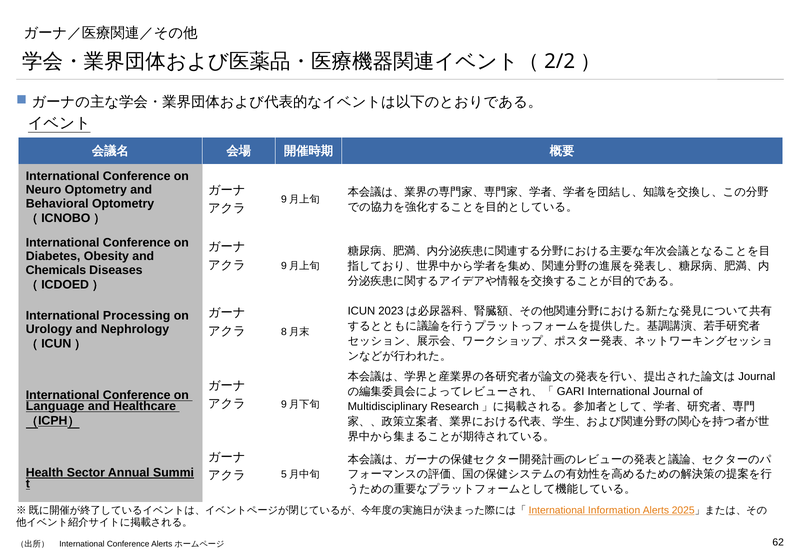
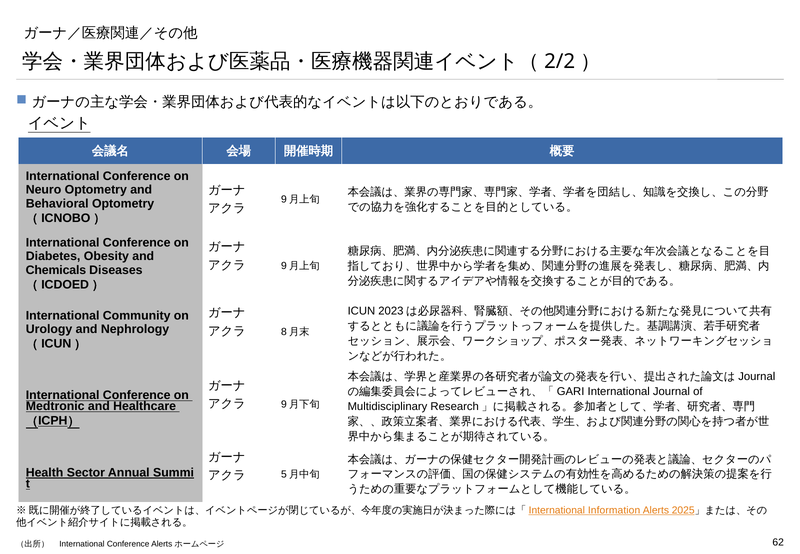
Processing: Processing -> Community
Language: Language -> Medtronic
